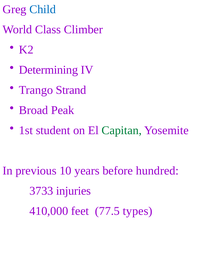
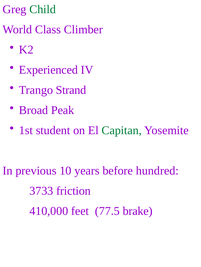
Child colour: blue -> green
Determining: Determining -> Experienced
injuries: injuries -> friction
types: types -> brake
